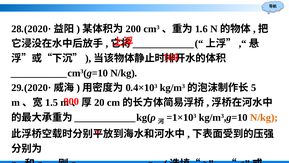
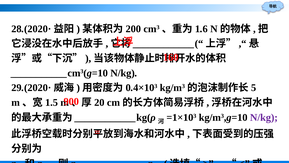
N/kg at (264, 117) colour: orange -> purple
